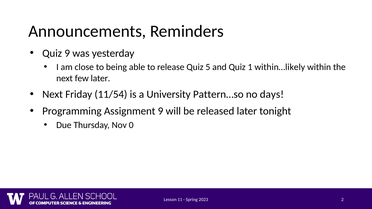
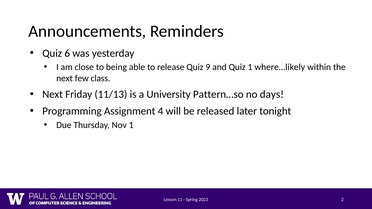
Quiz 9: 9 -> 6
5: 5 -> 9
within…likely: within…likely -> where…likely
few later: later -> class
11/54: 11/54 -> 11/13
Assignment 9: 9 -> 4
Nov 0: 0 -> 1
